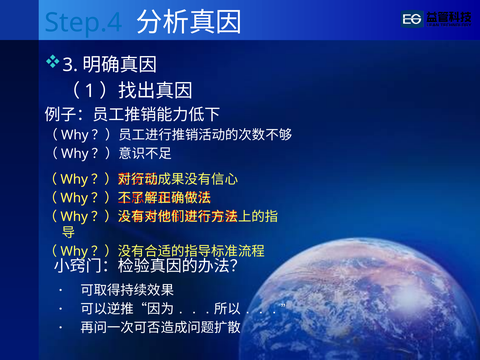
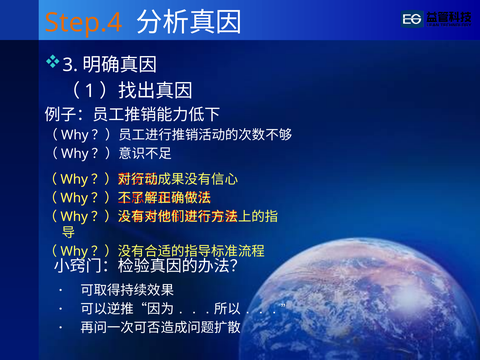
Step.4 colour: blue -> orange
